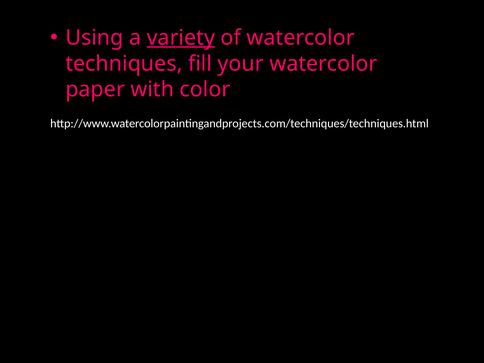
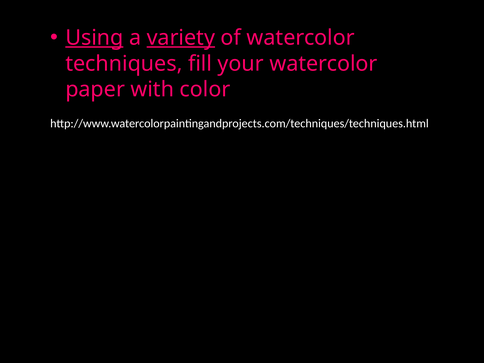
Using underline: none -> present
